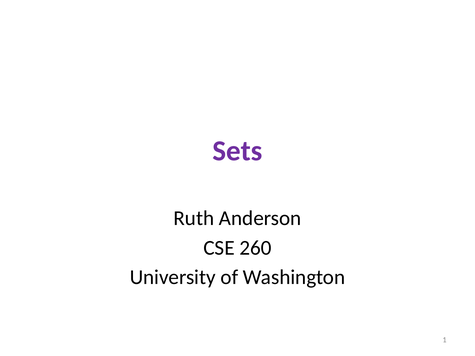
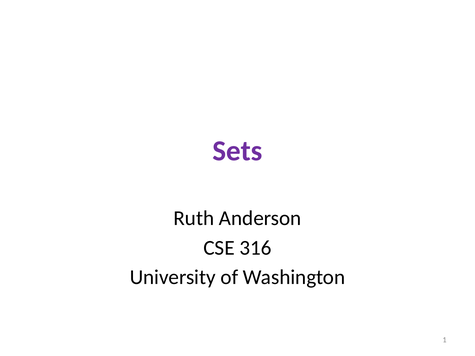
260: 260 -> 316
